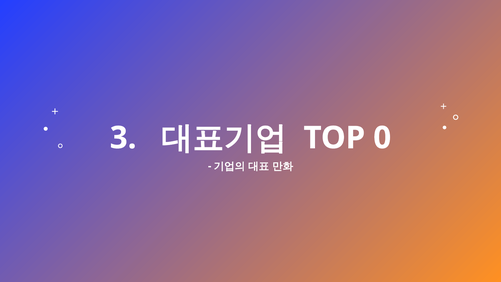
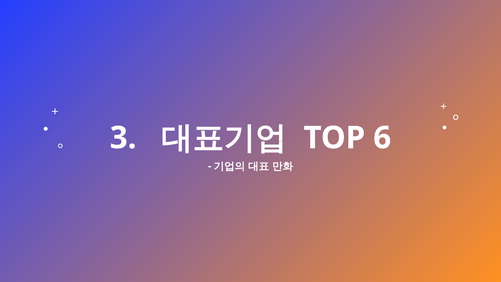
0: 0 -> 6
